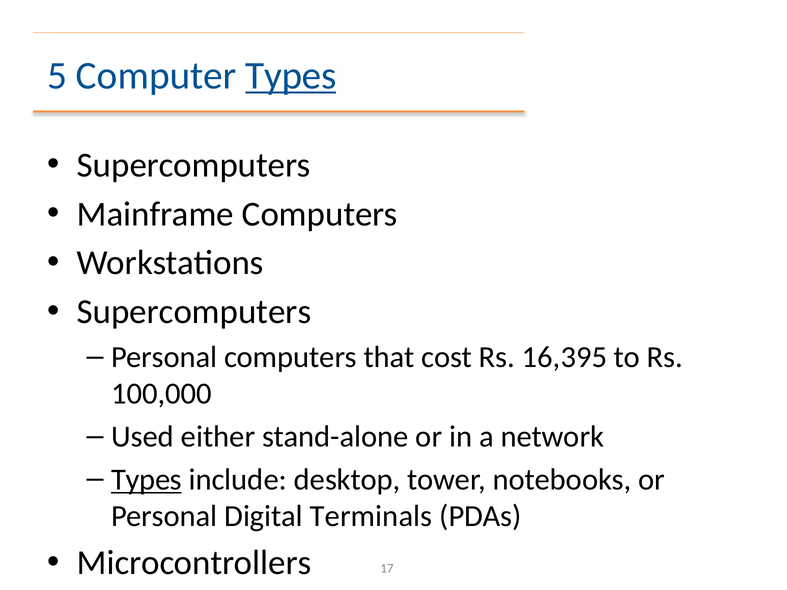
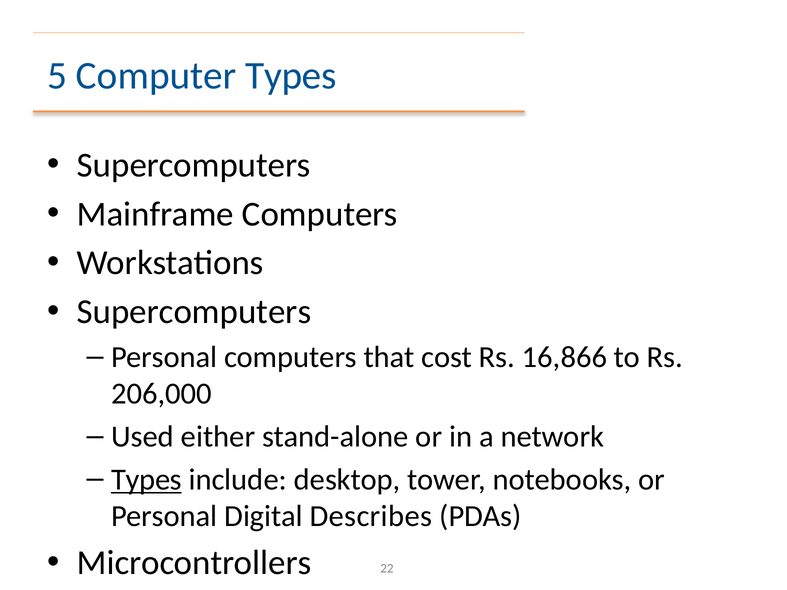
Types at (291, 76) underline: present -> none
16,395: 16,395 -> 16,866
100,000: 100,000 -> 206,000
Terminals: Terminals -> Describes
17: 17 -> 22
